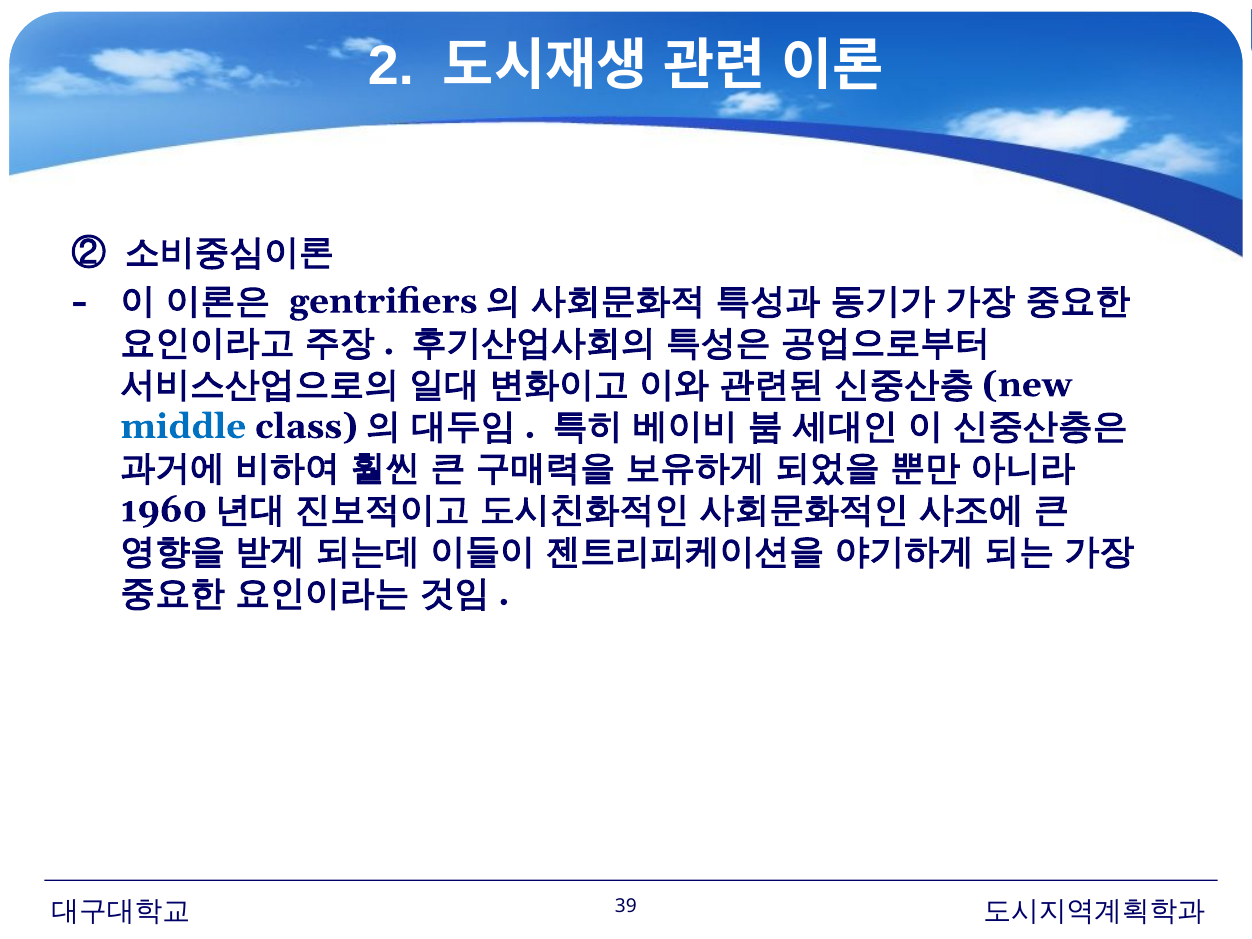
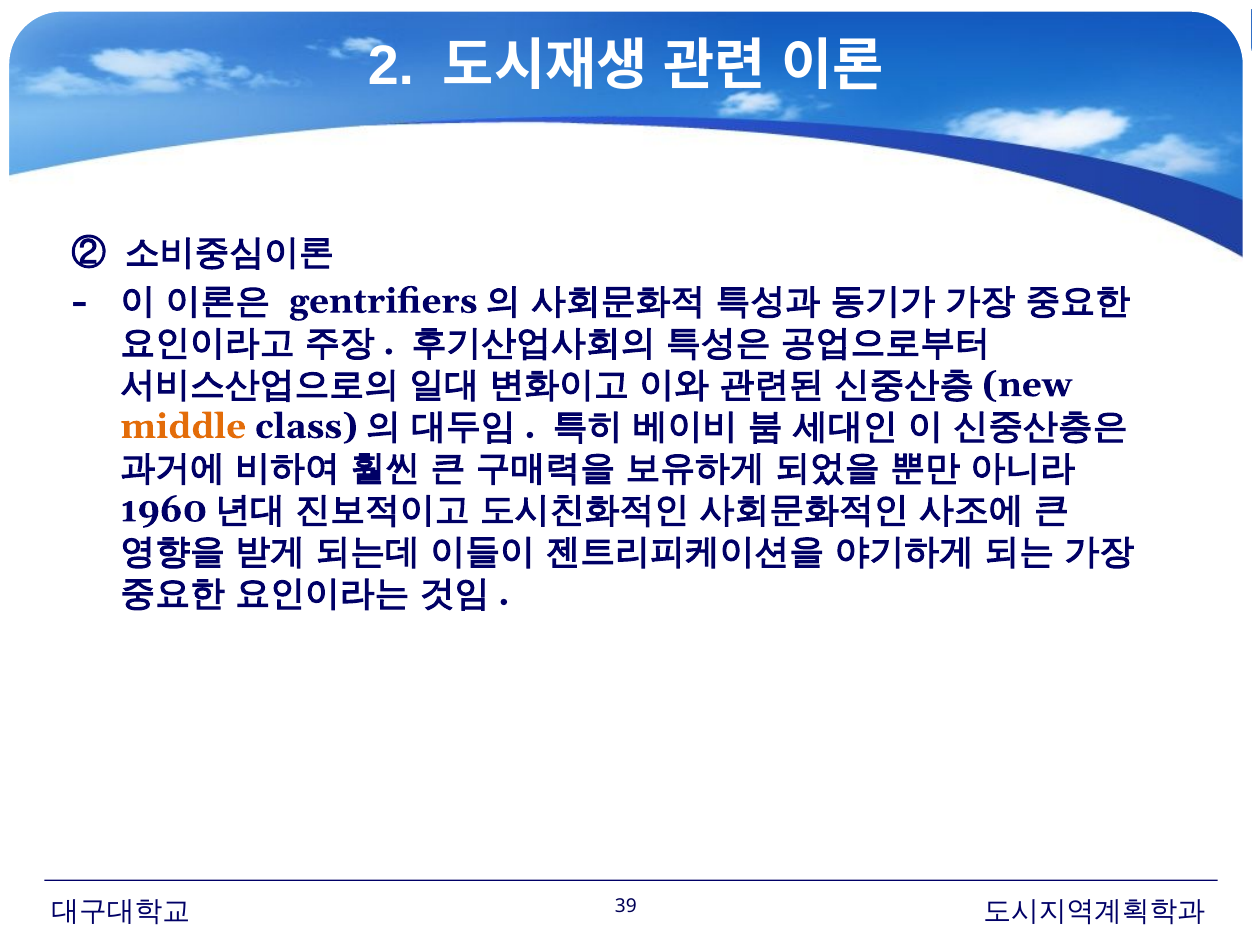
middle colour: blue -> orange
